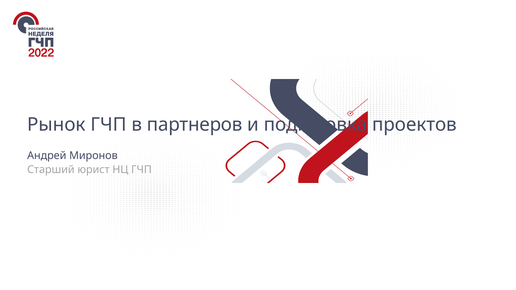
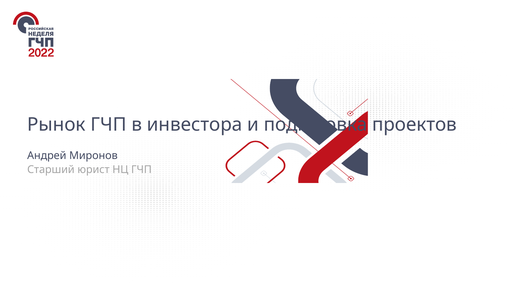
партнеров: партнеров -> инвестора
